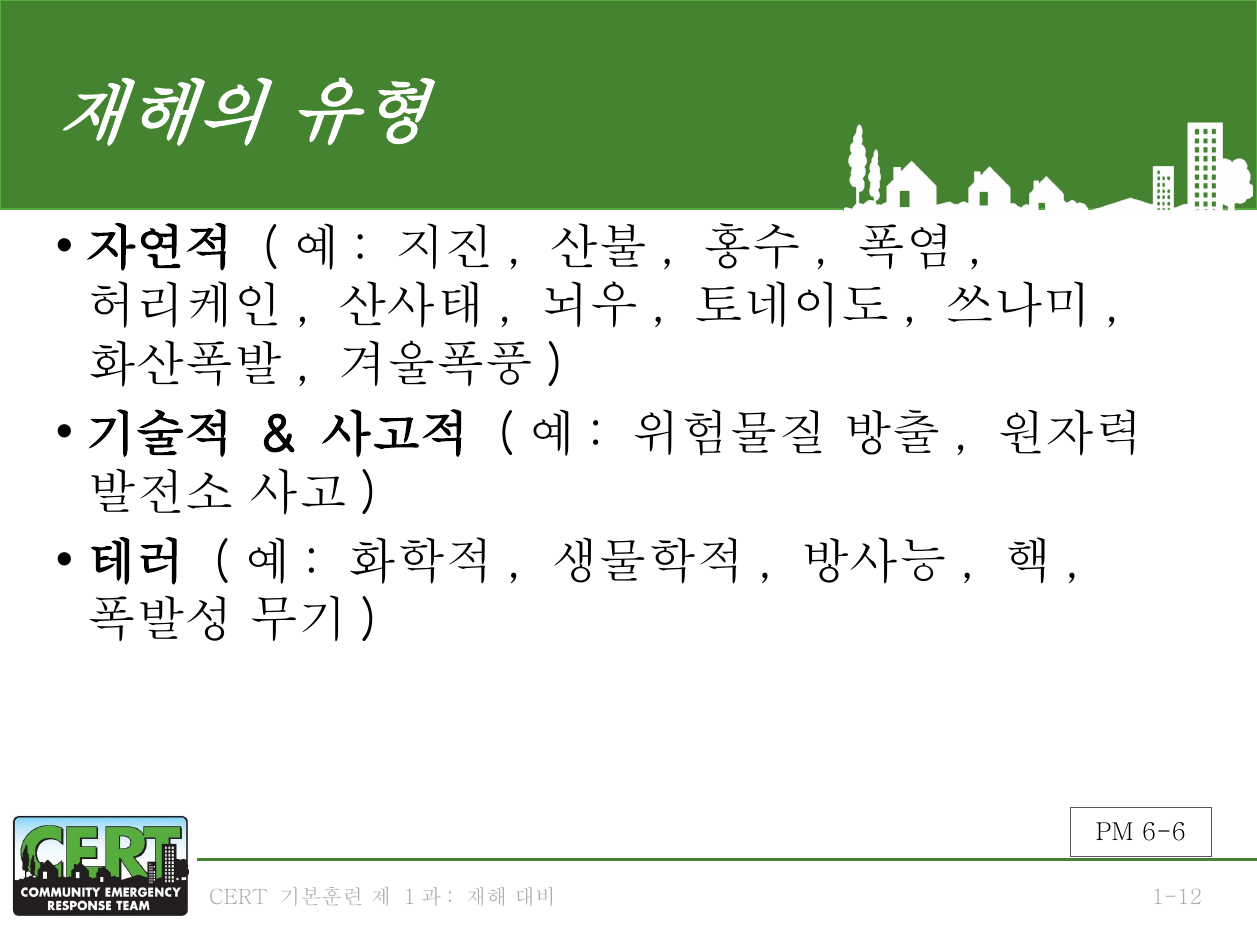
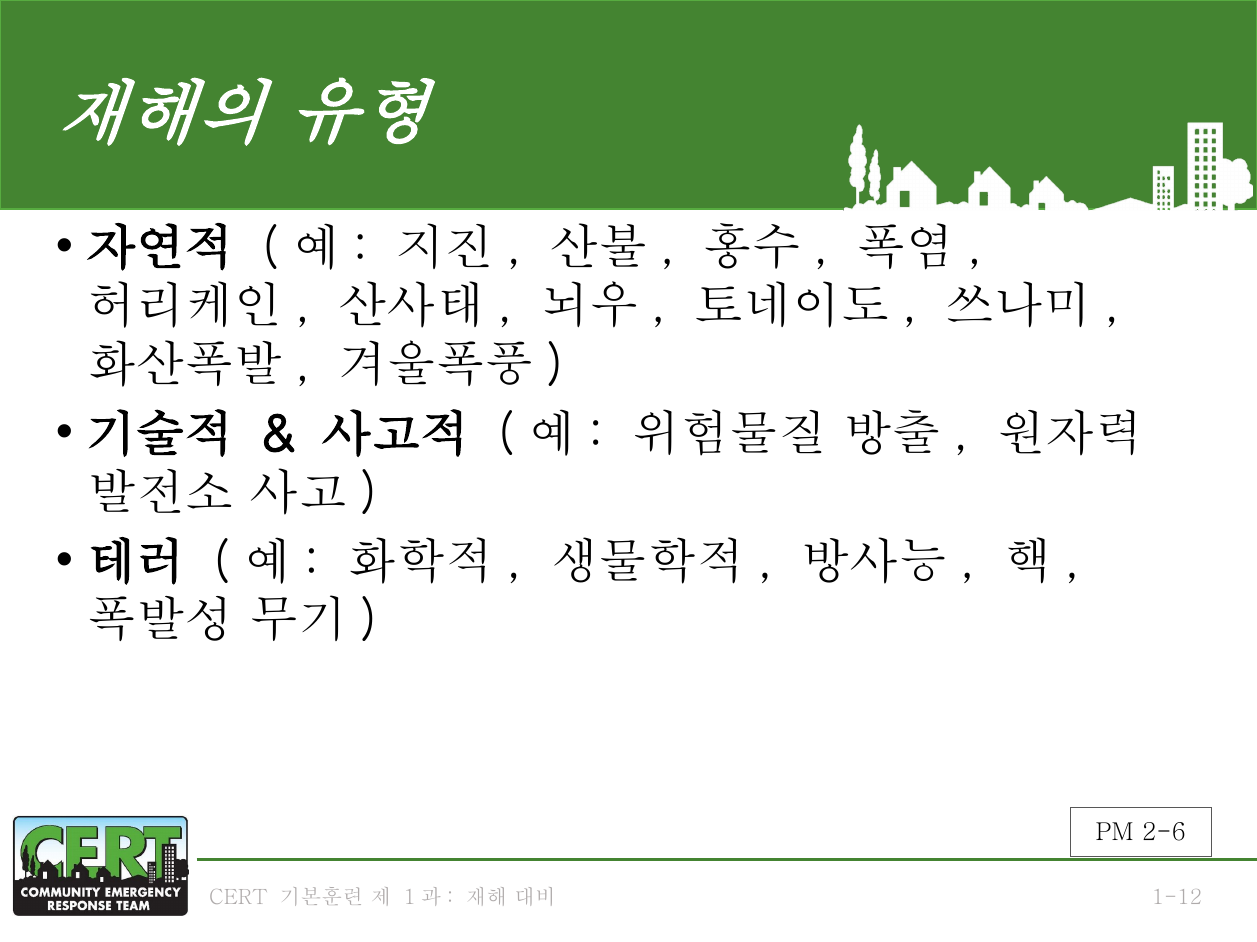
6-6: 6-6 -> 2-6
